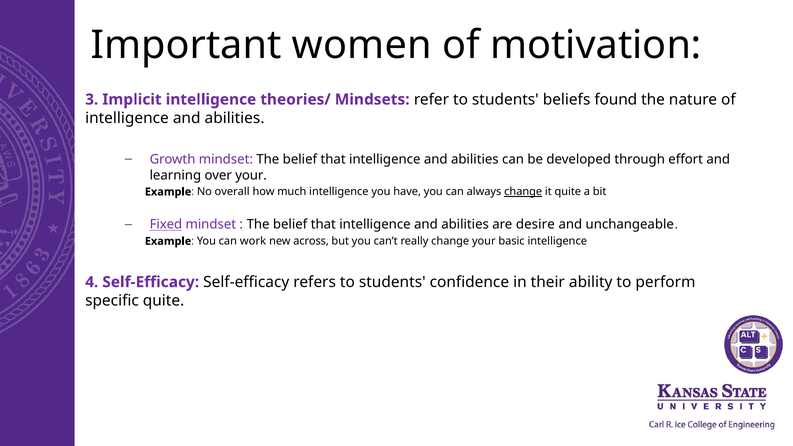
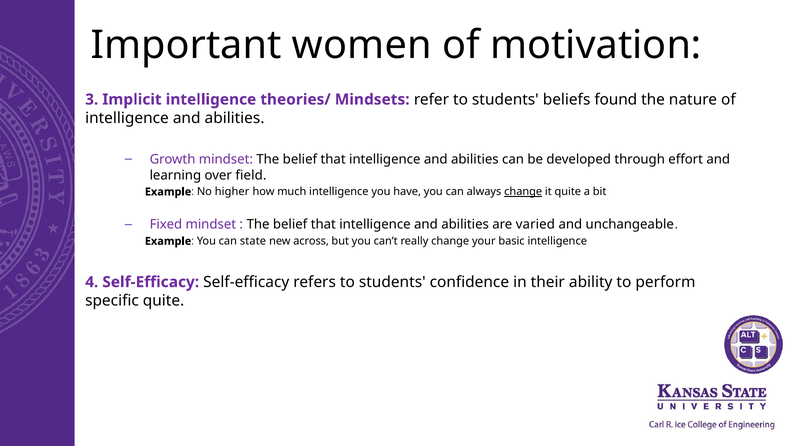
over your: your -> field
overall: overall -> higher
Fixed underline: present -> none
desire: desire -> varied
work: work -> state
